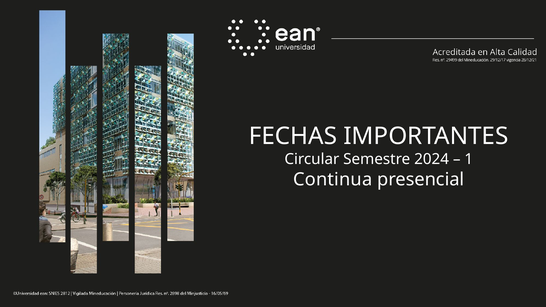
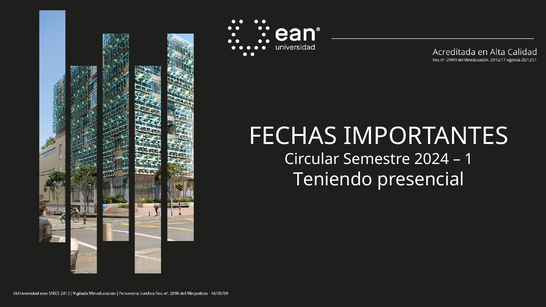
Continua: Continua -> Teniendo
